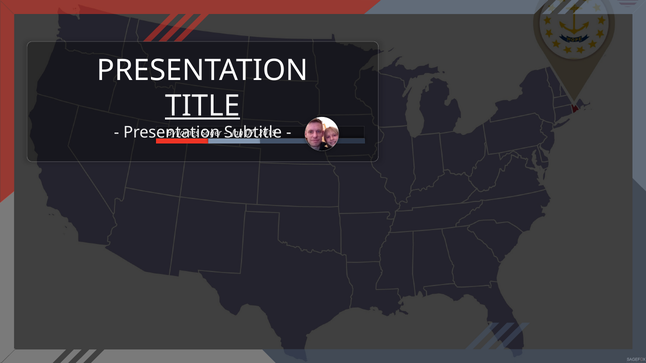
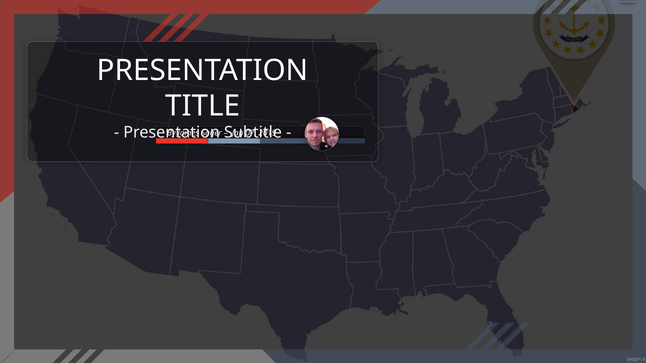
TITLE underline: present -> none
